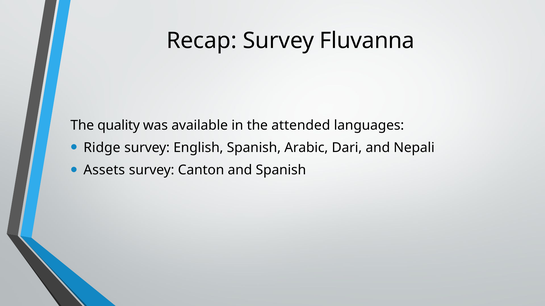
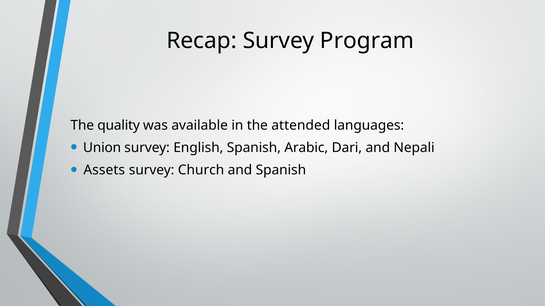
Fluvanna: Fluvanna -> Program
Ridge: Ridge -> Union
Canton: Canton -> Church
